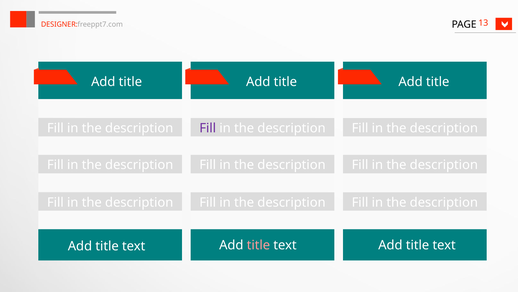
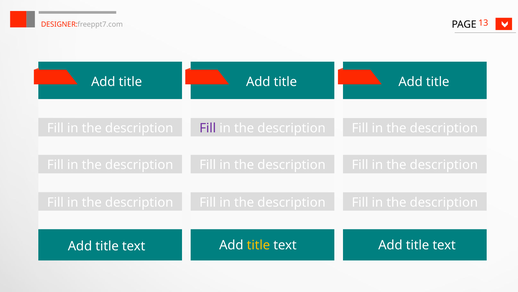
title at (258, 245) colour: pink -> yellow
